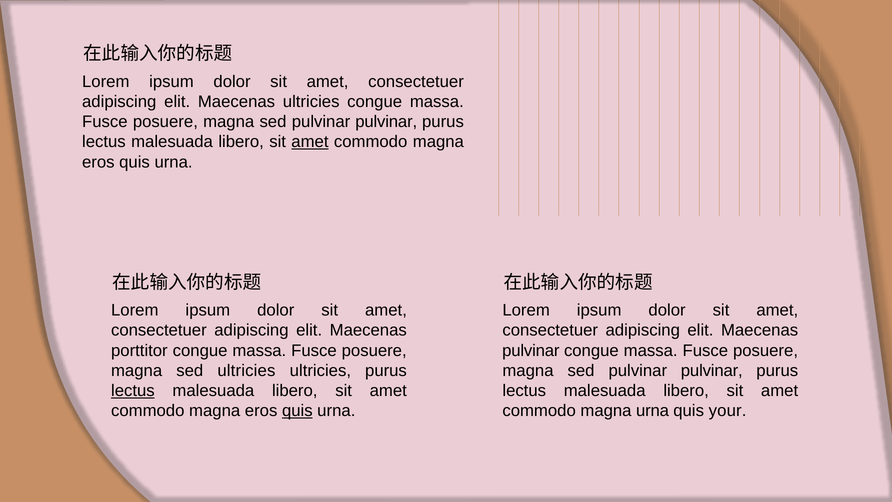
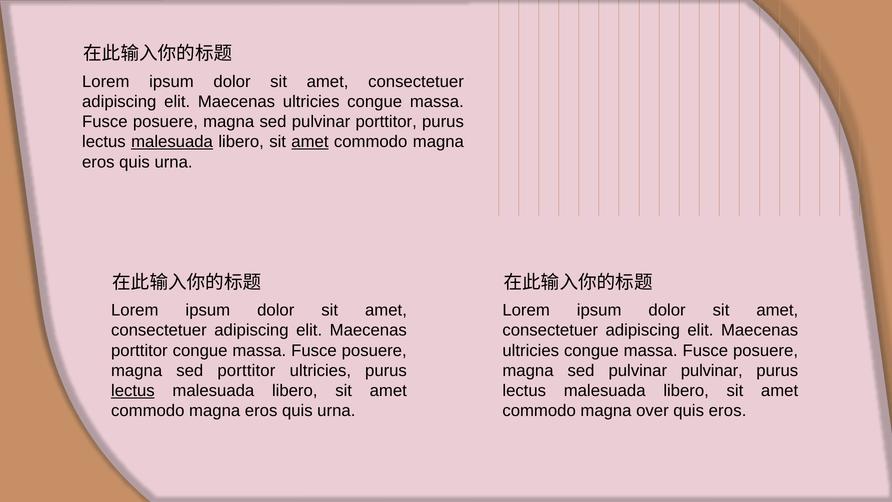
pulvinar at (386, 122): pulvinar -> porttitor
malesuada at (172, 142) underline: none -> present
pulvinar at (531, 350): pulvinar -> ultricies
sed ultricies: ultricies -> porttitor
quis at (297, 411) underline: present -> none
magna urna: urna -> over
quis your: your -> eros
